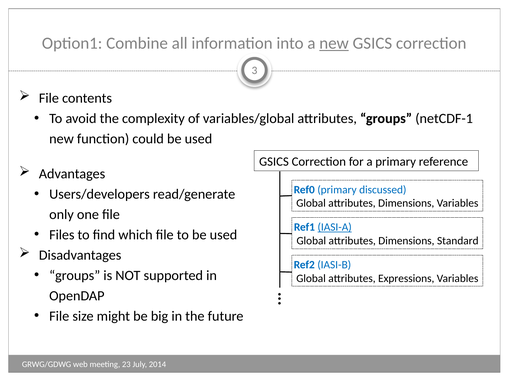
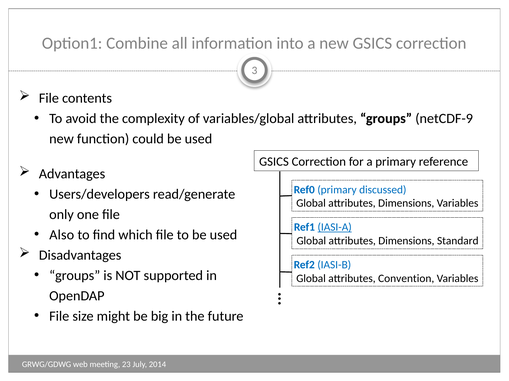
new at (334, 43) underline: present -> none
netCDF-1: netCDF-1 -> netCDF-9
Files: Files -> Also
Expressions: Expressions -> Convention
